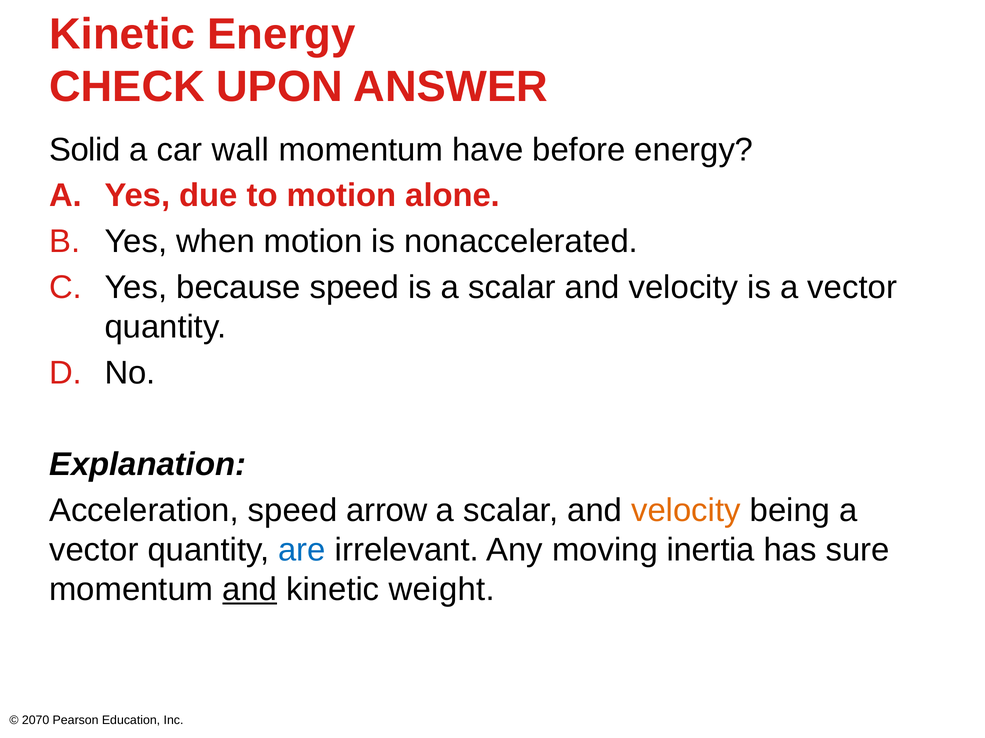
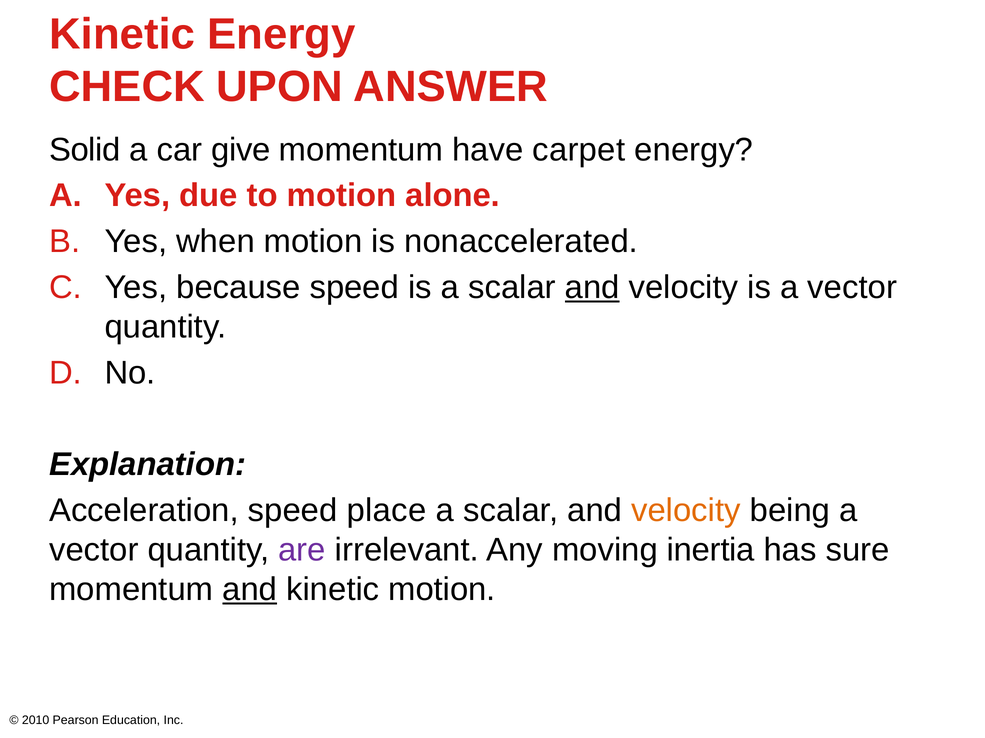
wall: wall -> give
before: before -> carpet
and at (592, 288) underline: none -> present
arrow: arrow -> place
are colour: blue -> purple
kinetic weight: weight -> motion
2070: 2070 -> 2010
